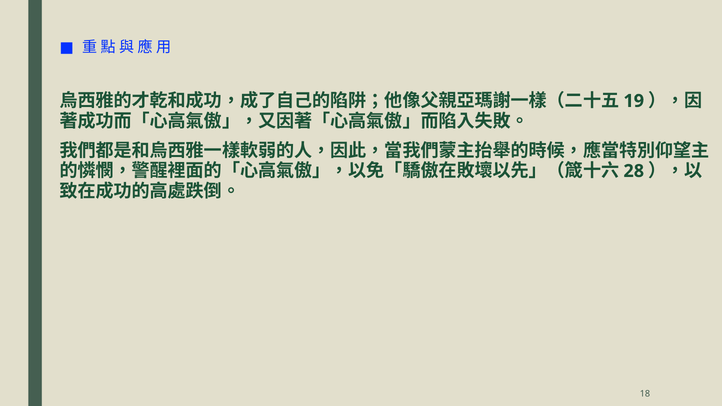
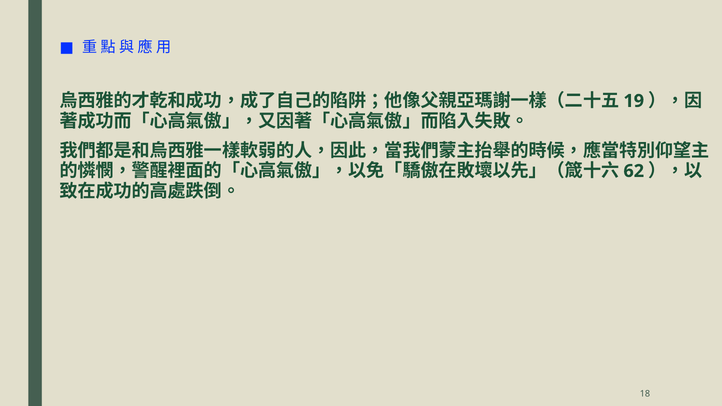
28: 28 -> 62
